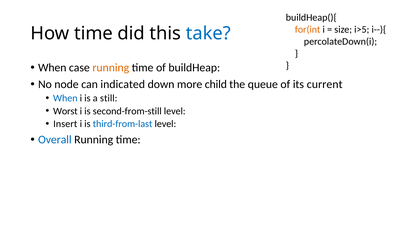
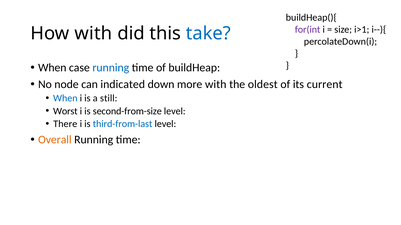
for(int colour: orange -> purple
i>5: i>5 -> i>1
How time: time -> with
running at (111, 68) colour: orange -> blue
more child: child -> with
queue: queue -> oldest
second-from-still: second-from-still -> second-from-size
Insert: Insert -> There
Overall colour: blue -> orange
